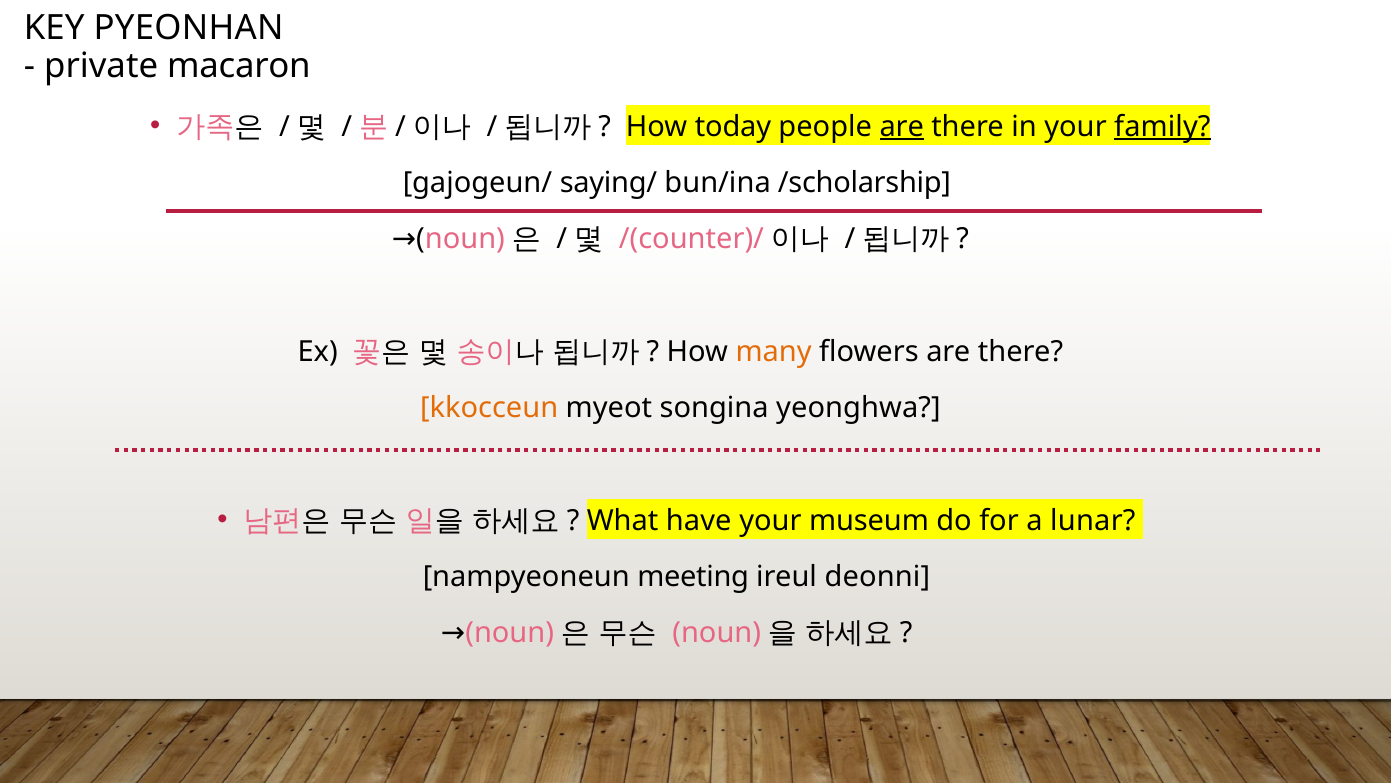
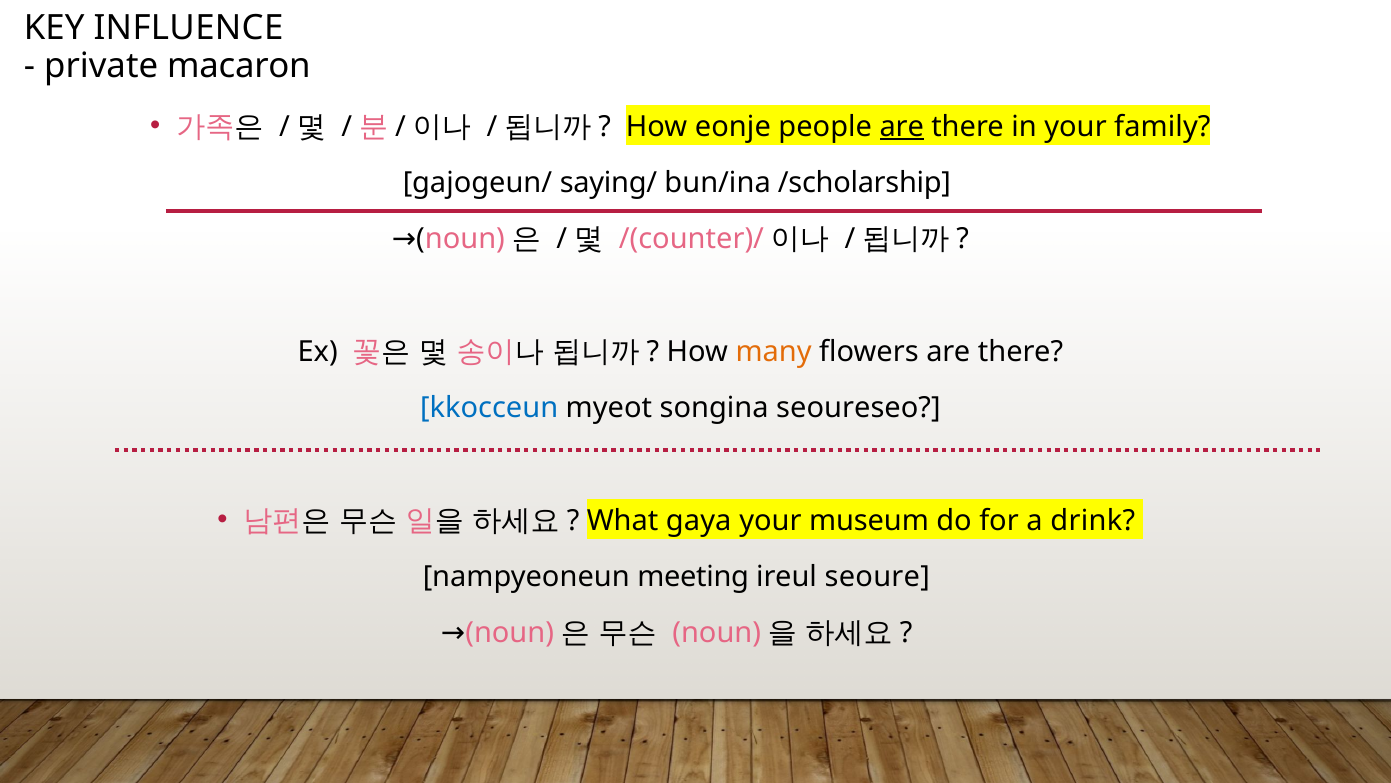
PYEONHAN: PYEONHAN -> INFLUENCE
today: today -> eonje
family underline: present -> none
kkocceun colour: orange -> blue
yeonghwa: yeonghwa -> seoureseo
have: have -> gaya
lunar: lunar -> drink
deonni: deonni -> seoure
